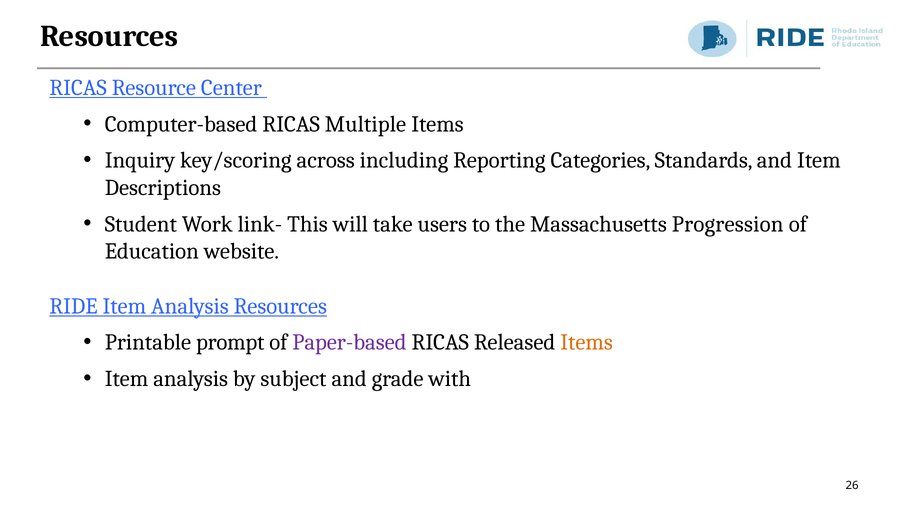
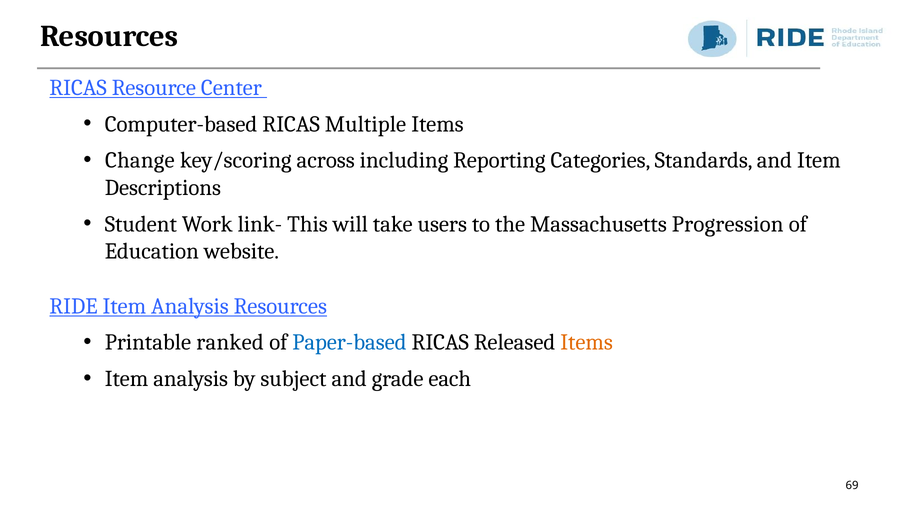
Inquiry: Inquiry -> Change
prompt: prompt -> ranked
Paper-based colour: purple -> blue
with: with -> each
26: 26 -> 69
